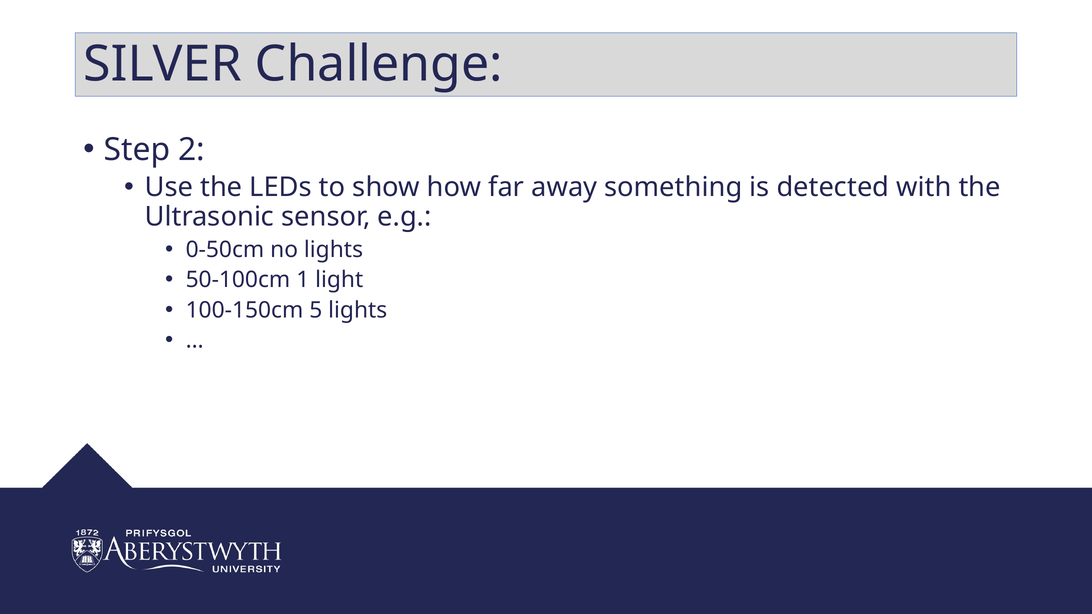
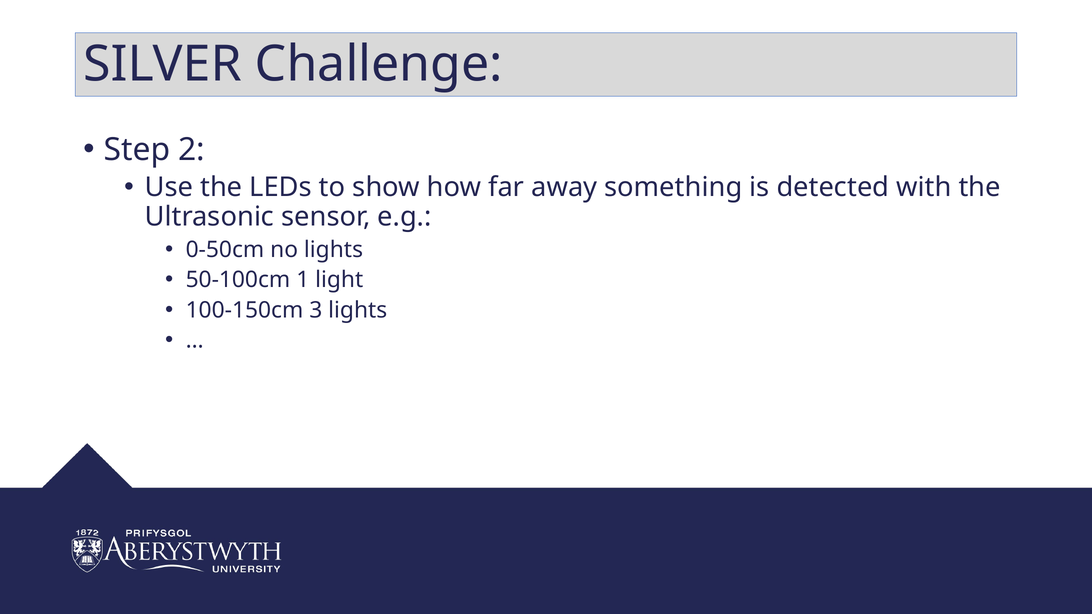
5: 5 -> 3
